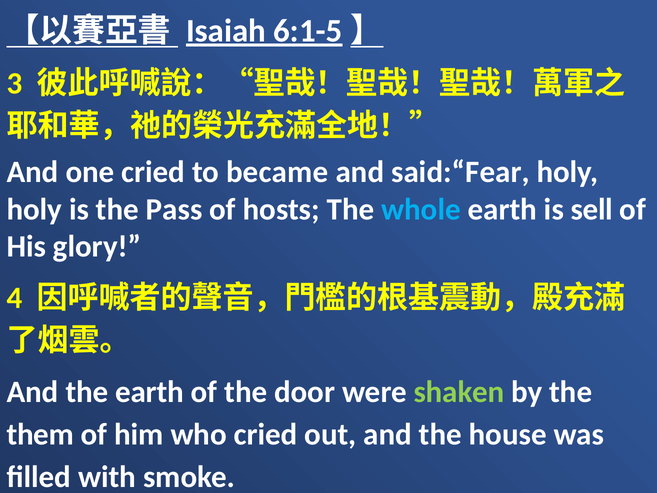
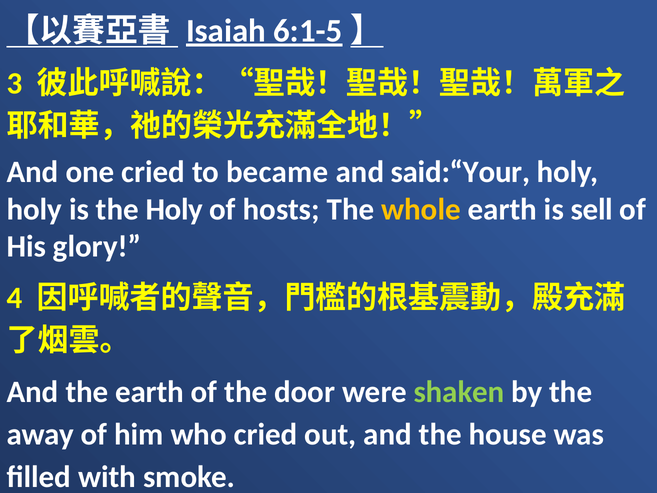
said:“Fear: said:“Fear -> said:“Your
the Pass: Pass -> Holy
whole colour: light blue -> yellow
them: them -> away
